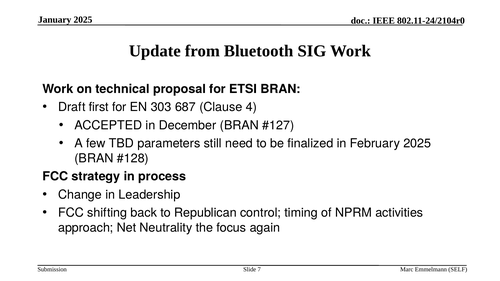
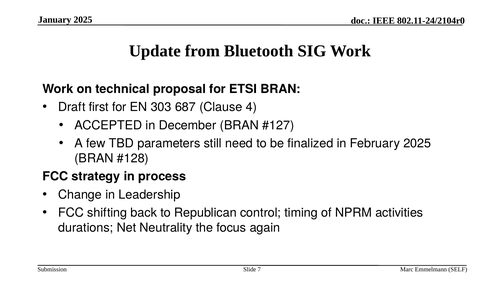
approach: approach -> durations
